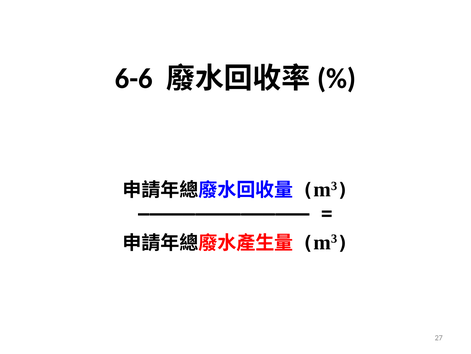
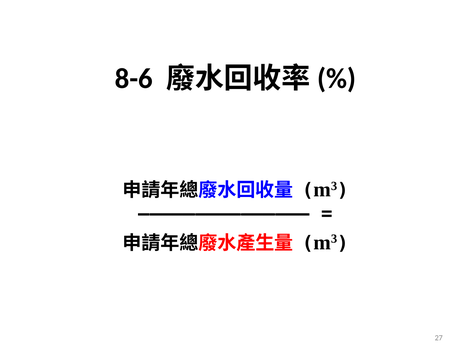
6-6: 6-6 -> 8-6
